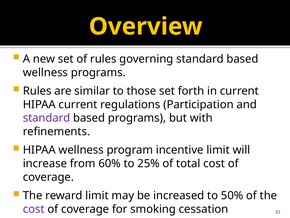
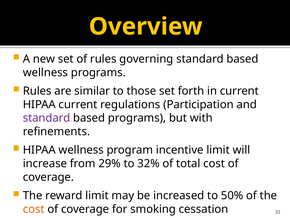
60%: 60% -> 29%
25%: 25% -> 32%
cost at (34, 209) colour: purple -> orange
